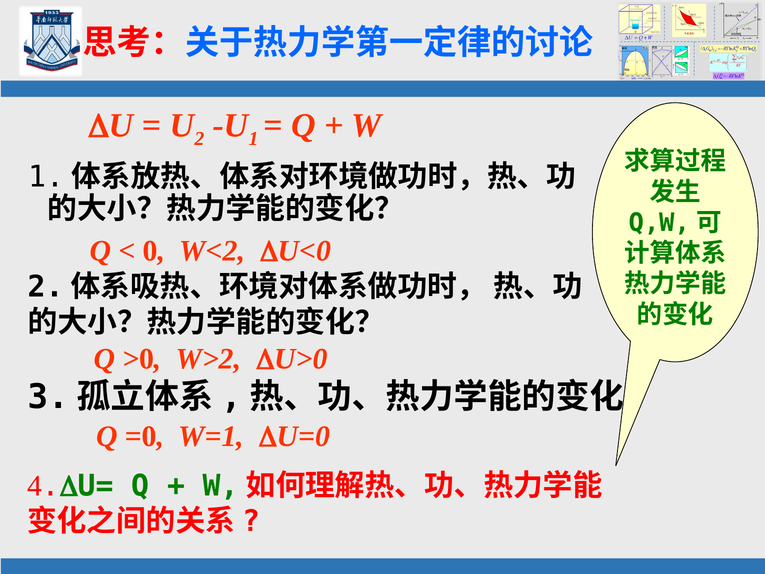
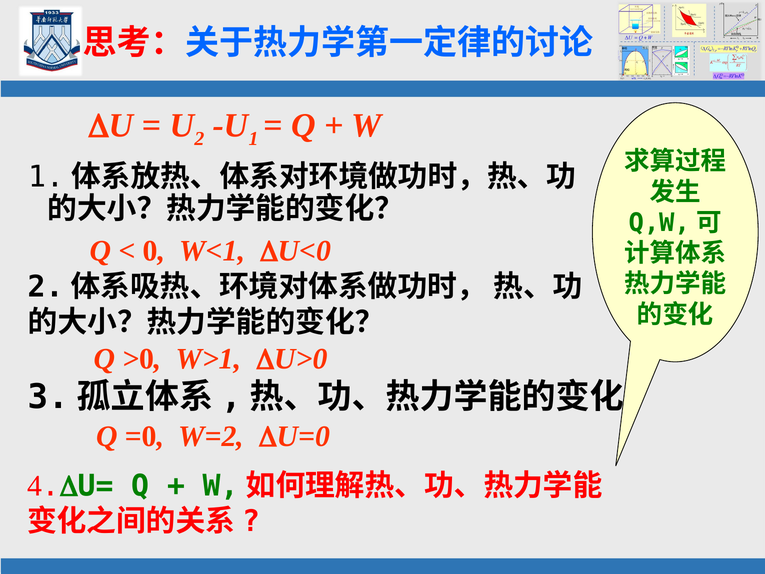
W<2: W<2 -> W<1
W>2: W>2 -> W>1
W=1: W=1 -> W=2
